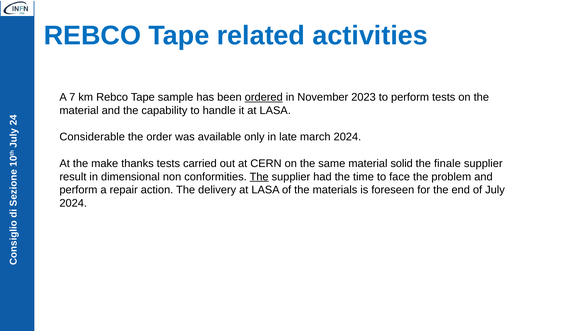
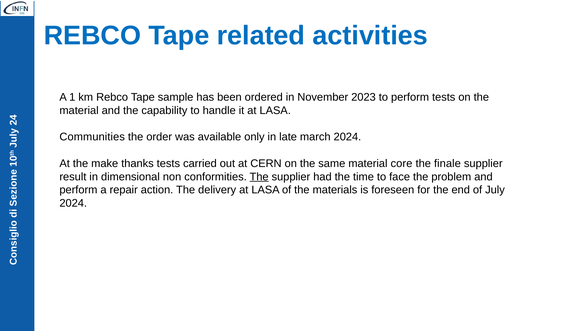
A 7: 7 -> 1
ordered underline: present -> none
Considerable: Considerable -> Communities
solid: solid -> core
